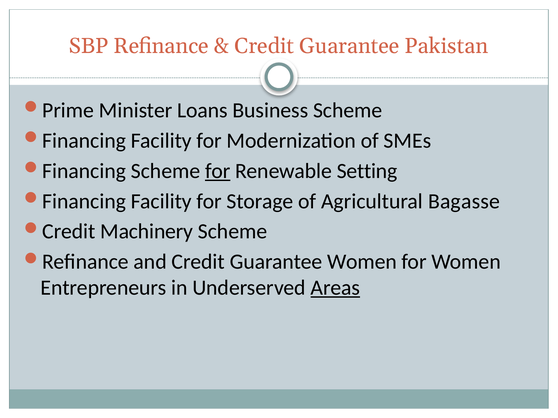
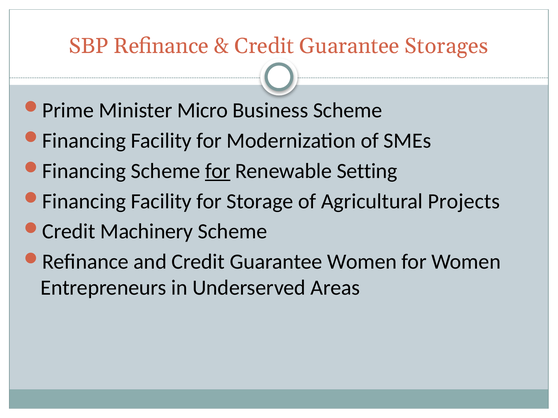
Pakistan: Pakistan -> Storages
Loans: Loans -> Micro
Bagasse: Bagasse -> Projects
Areas underline: present -> none
